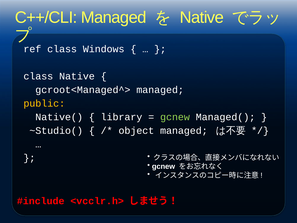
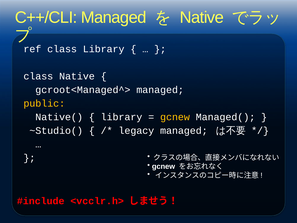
class Windows: Windows -> Library
gcnew at (175, 117) colour: light green -> yellow
object: object -> legacy
